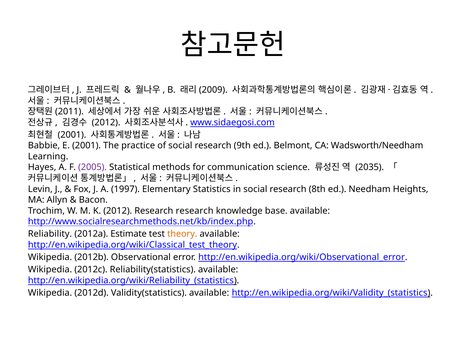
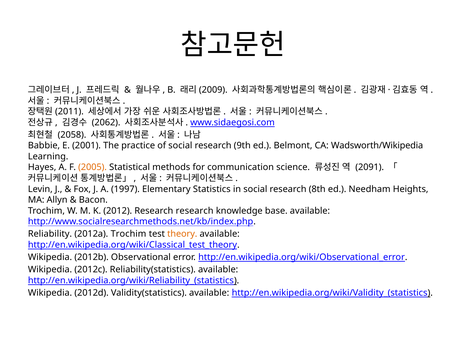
2012 at (106, 123): 2012 -> 2062
2001 at (72, 135): 2001 -> 2058
Wadsworth/Needham: Wadsworth/Needham -> Wadsworth/Wikipedia
2005 colour: purple -> orange
2035: 2035 -> 2091
2012a Estimate: Estimate -> Trochim
